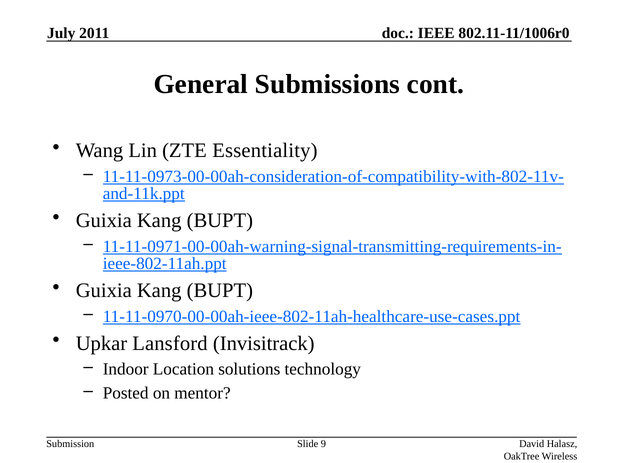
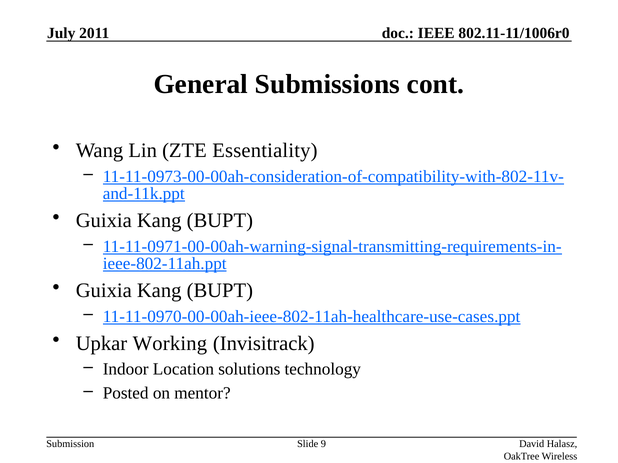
Lansford: Lansford -> Working
